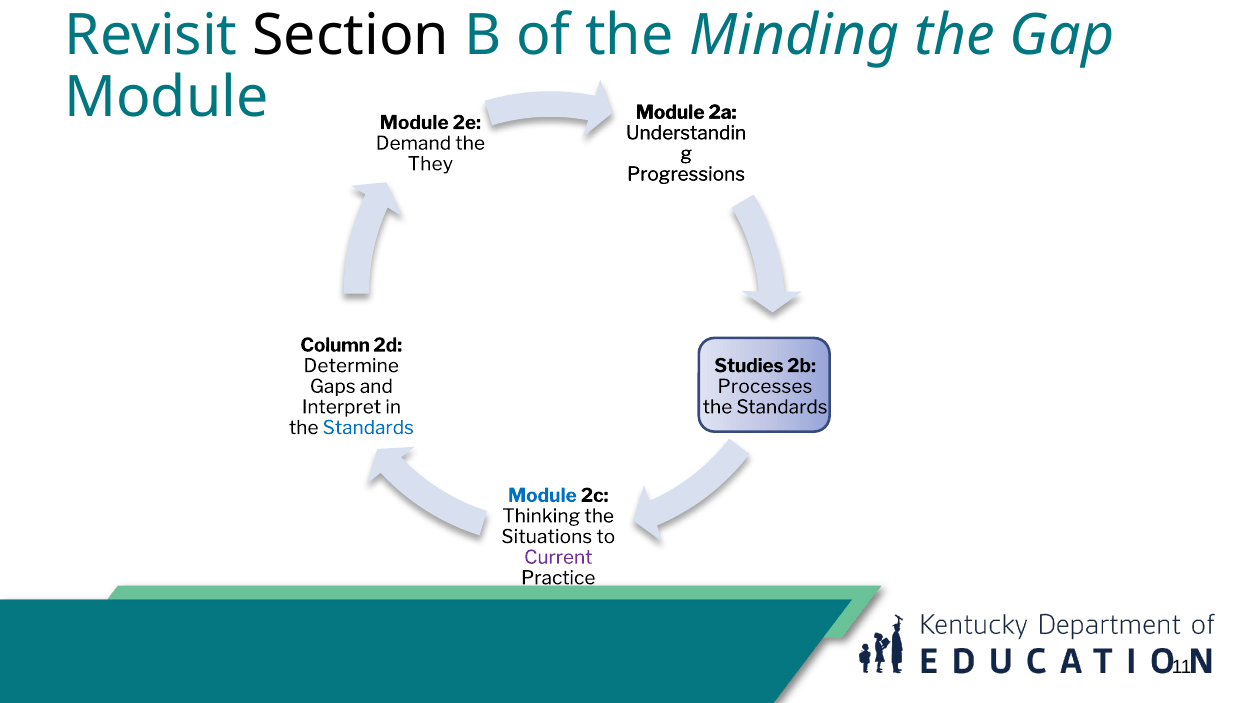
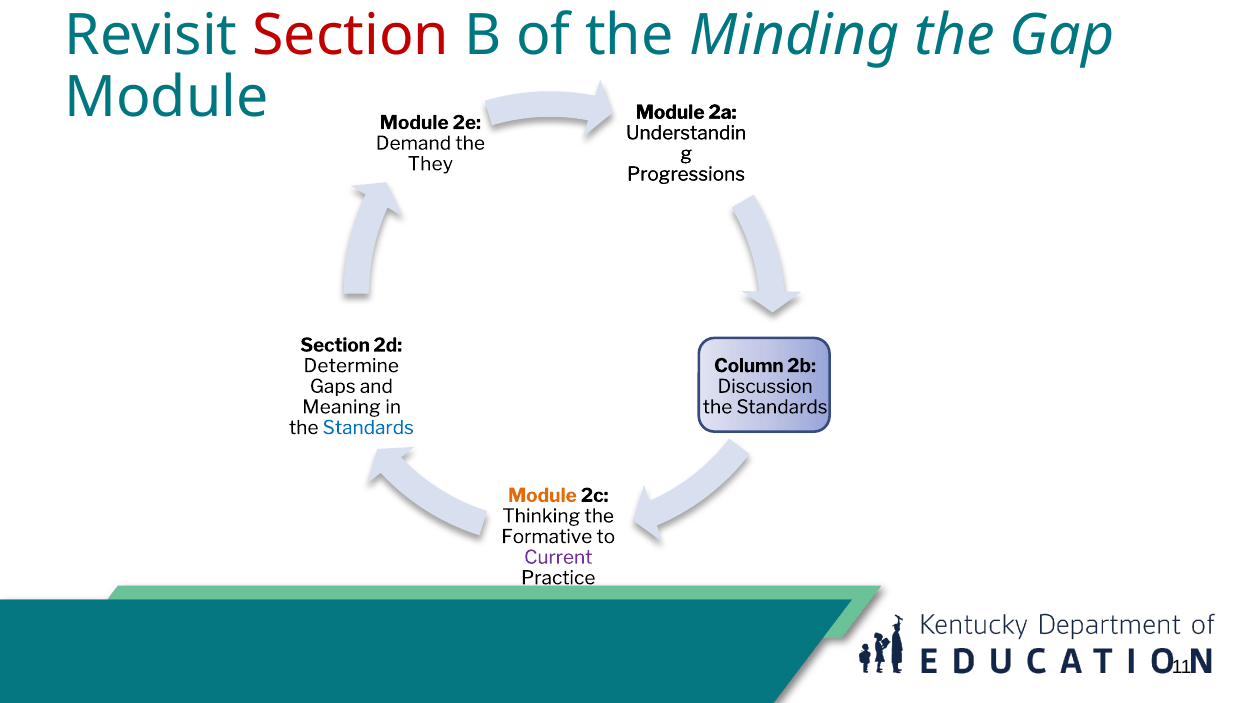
Section at (351, 35) colour: black -> red
Column at (335, 345): Column -> Section
Studies: Studies -> Column
Processes: Processes -> Discussion
Interpret: Interpret -> Meaning
Module at (542, 496) colour: blue -> orange
Situations: Situations -> Formative
